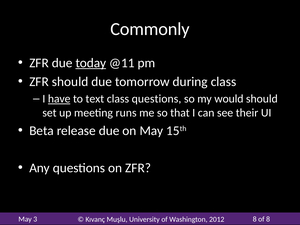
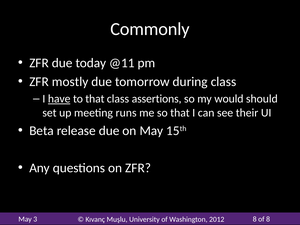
today underline: present -> none
ZFR should: should -> mostly
to text: text -> that
class questions: questions -> assertions
